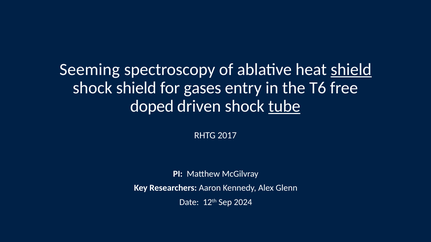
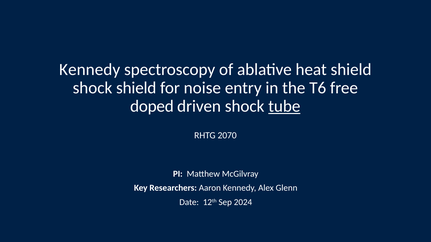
Seeming at (90, 70): Seeming -> Kennedy
shield at (351, 70) underline: present -> none
gases: gases -> noise
2017: 2017 -> 2070
